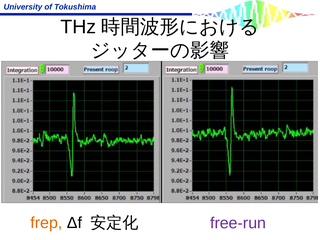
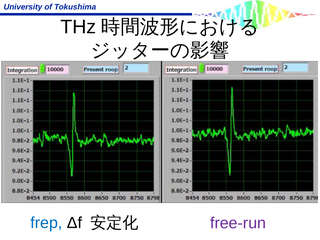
frep colour: orange -> blue
